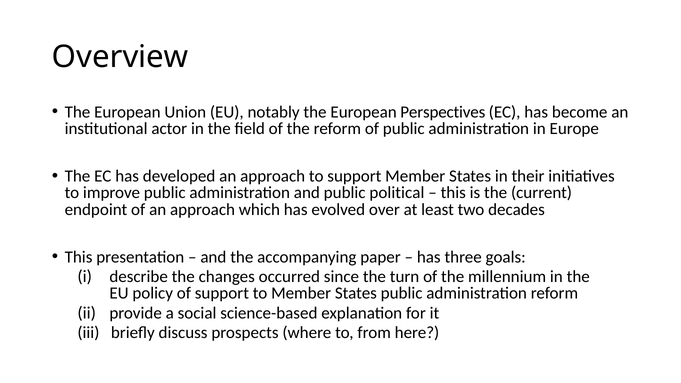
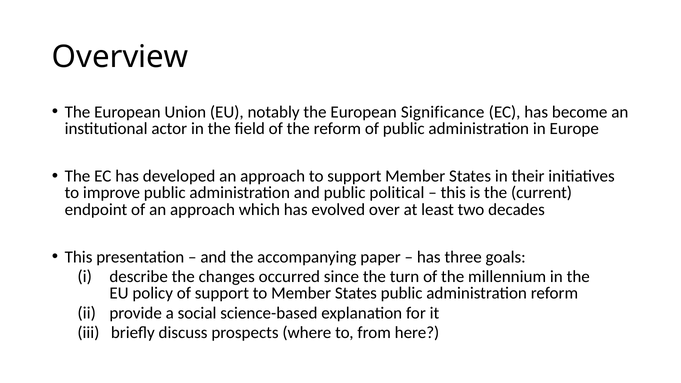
Perspectives: Perspectives -> Significance
